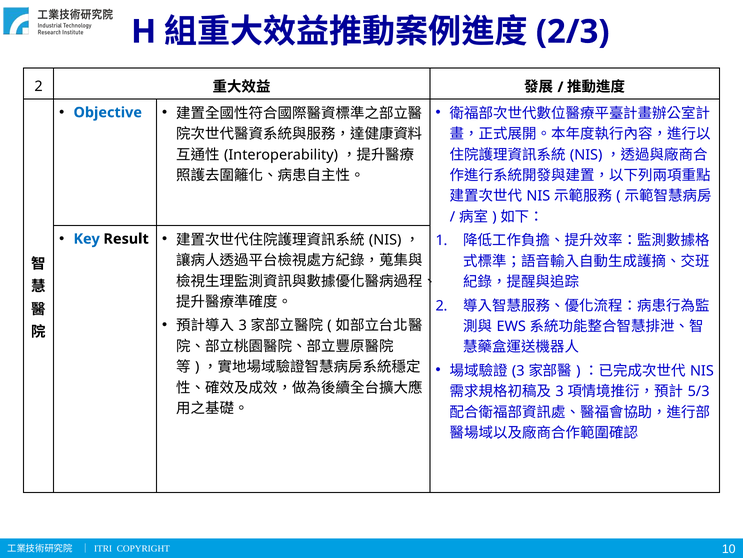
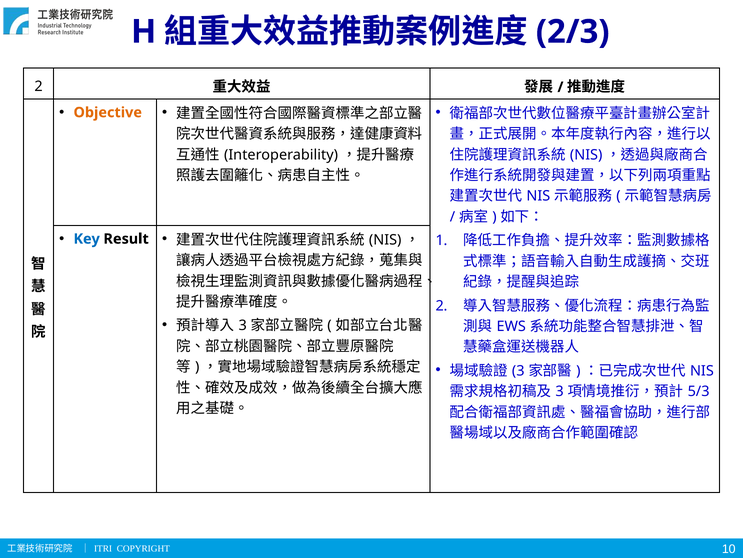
Objective colour: blue -> orange
